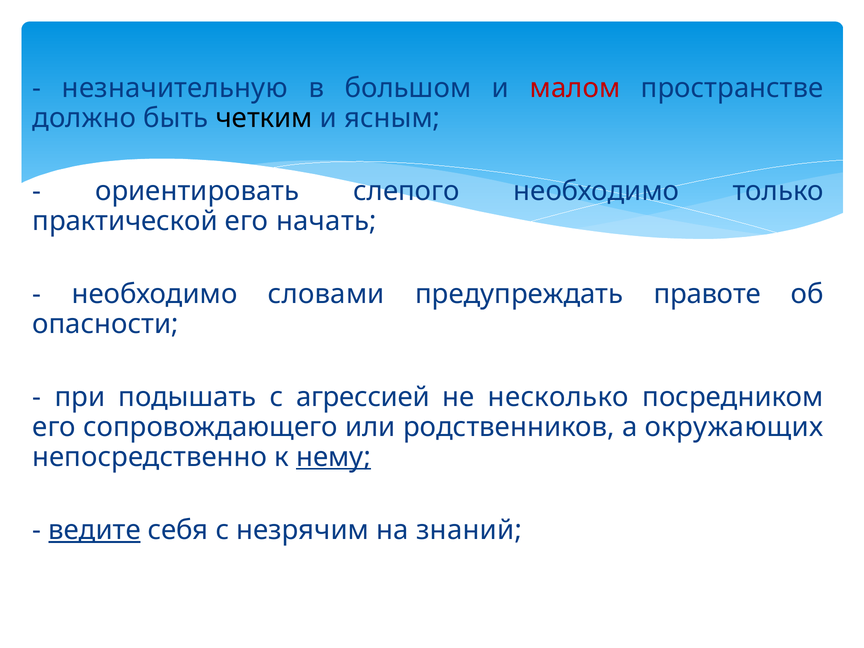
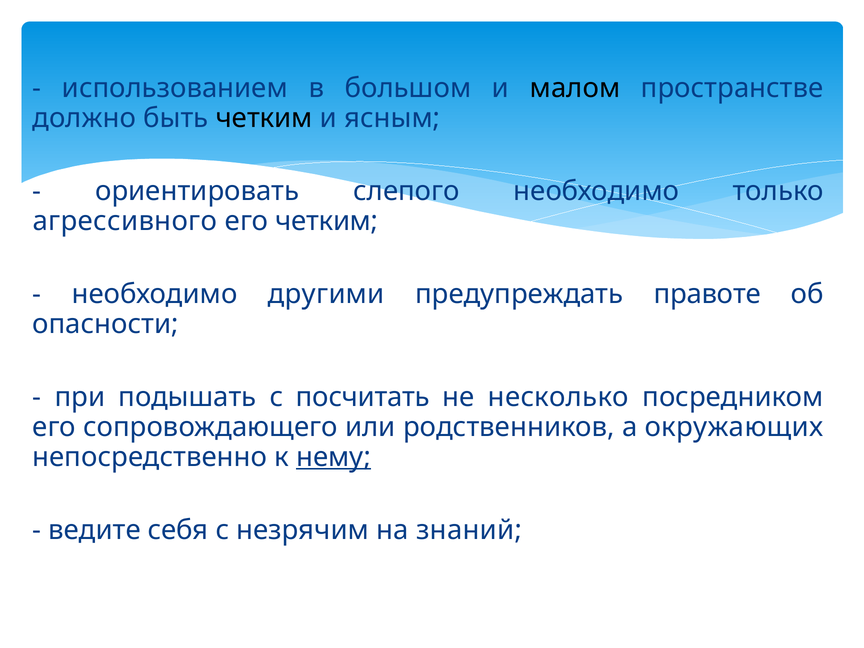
незначительную: незначительную -> использованием
малом colour: red -> black
практической: практической -> агрессивного
его начать: начать -> четким
словами: словами -> другими
агрессией: агрессией -> посчитать
ведите underline: present -> none
